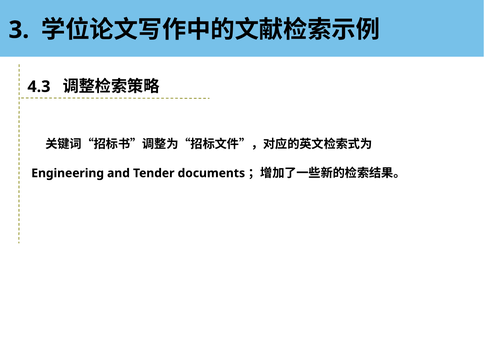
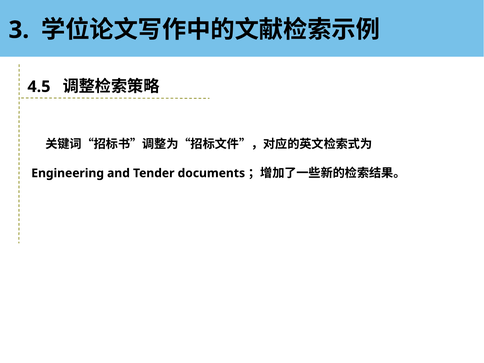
4.3: 4.3 -> 4.5
